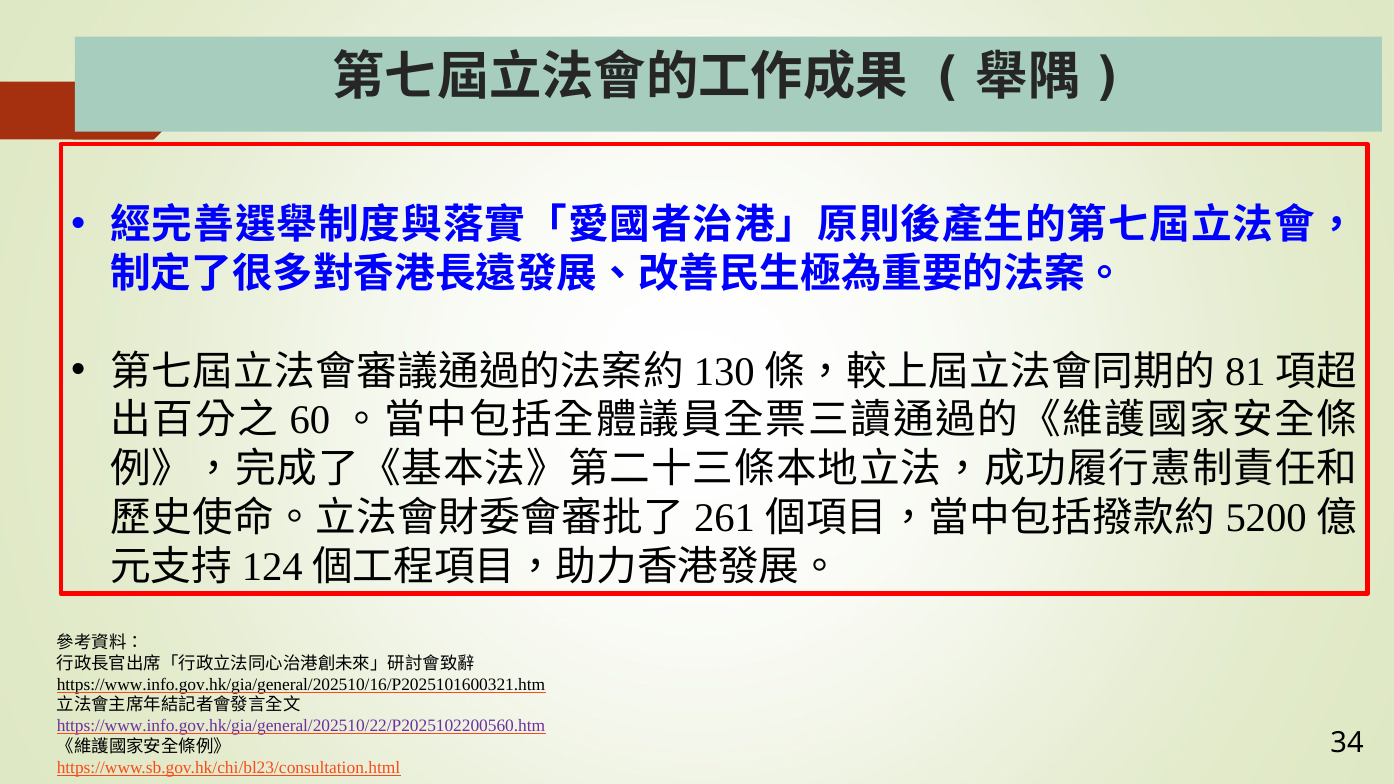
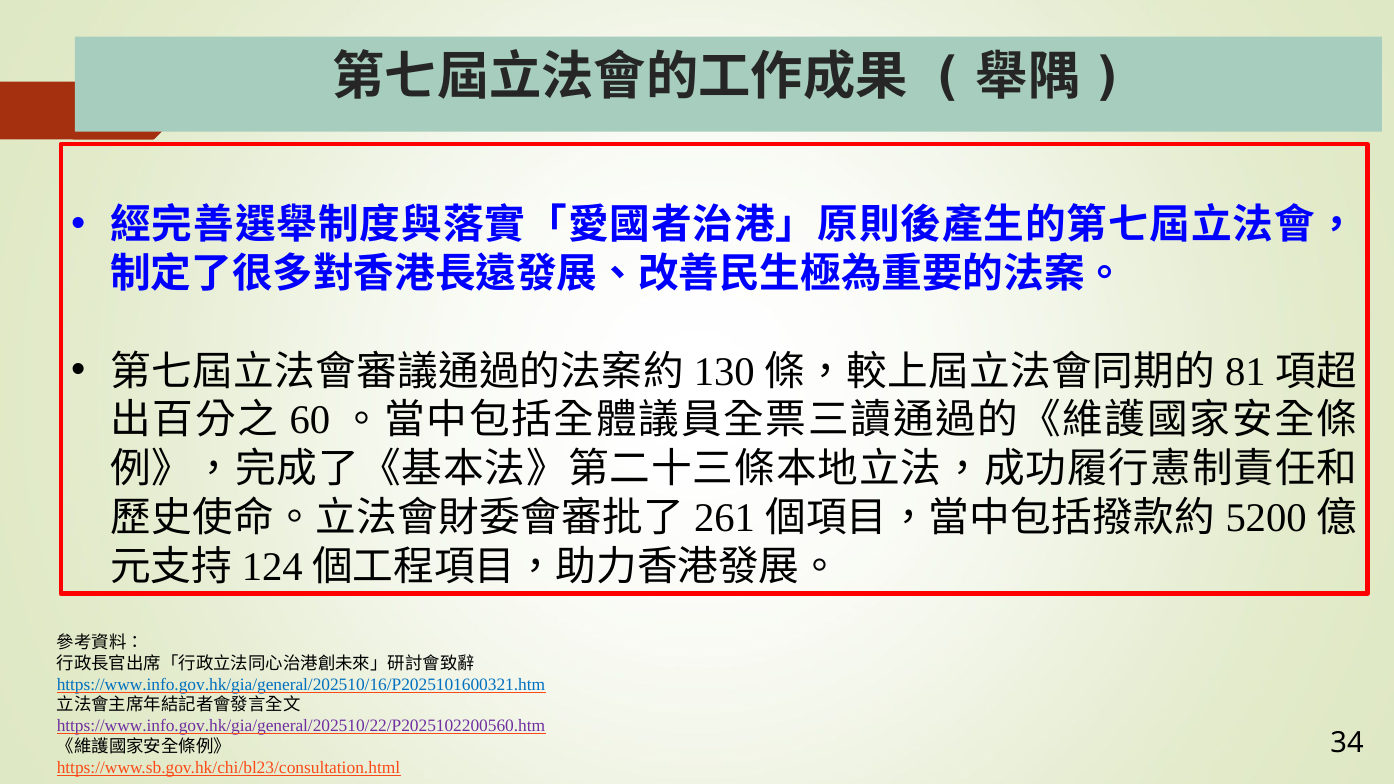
https://www.info.gov.hk/gia/general/202510/16/P2025101600321.htm colour: black -> blue
